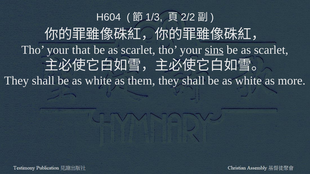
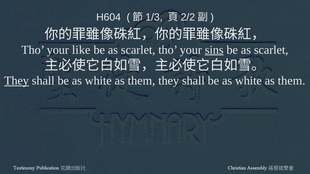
that: that -> like
They at (17, 81) underline: none -> present
more at (292, 81): more -> them
